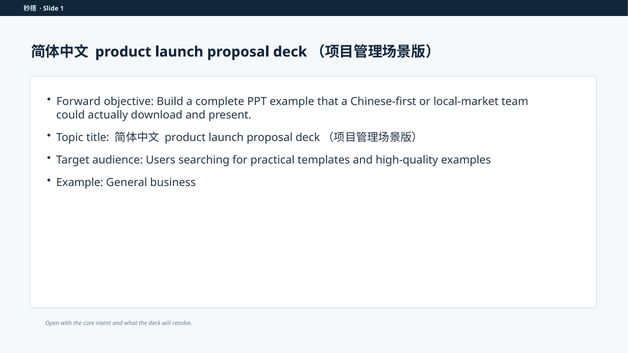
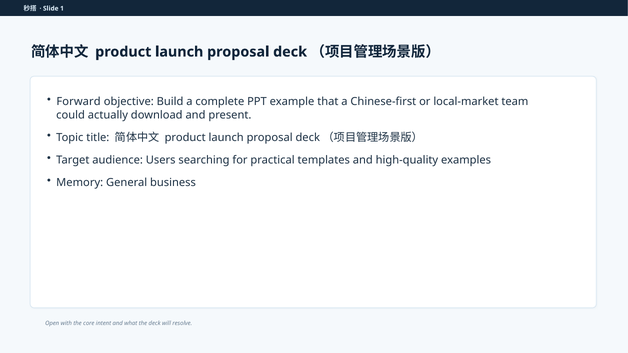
Example at (80, 183): Example -> Memory
